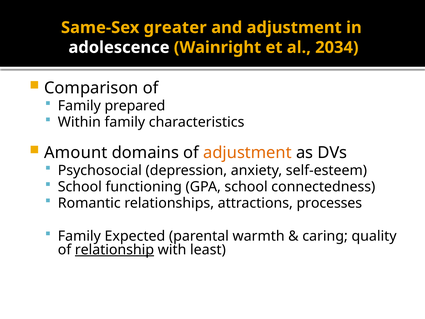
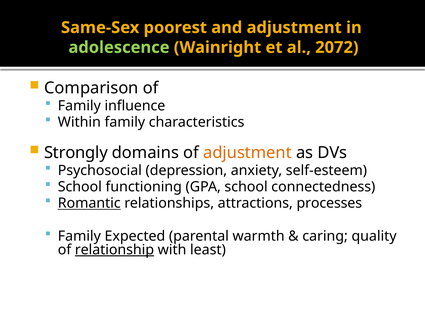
greater: greater -> poorest
adolescence colour: white -> light green
2034: 2034 -> 2072
prepared: prepared -> influence
Amount: Amount -> Strongly
Romantic underline: none -> present
